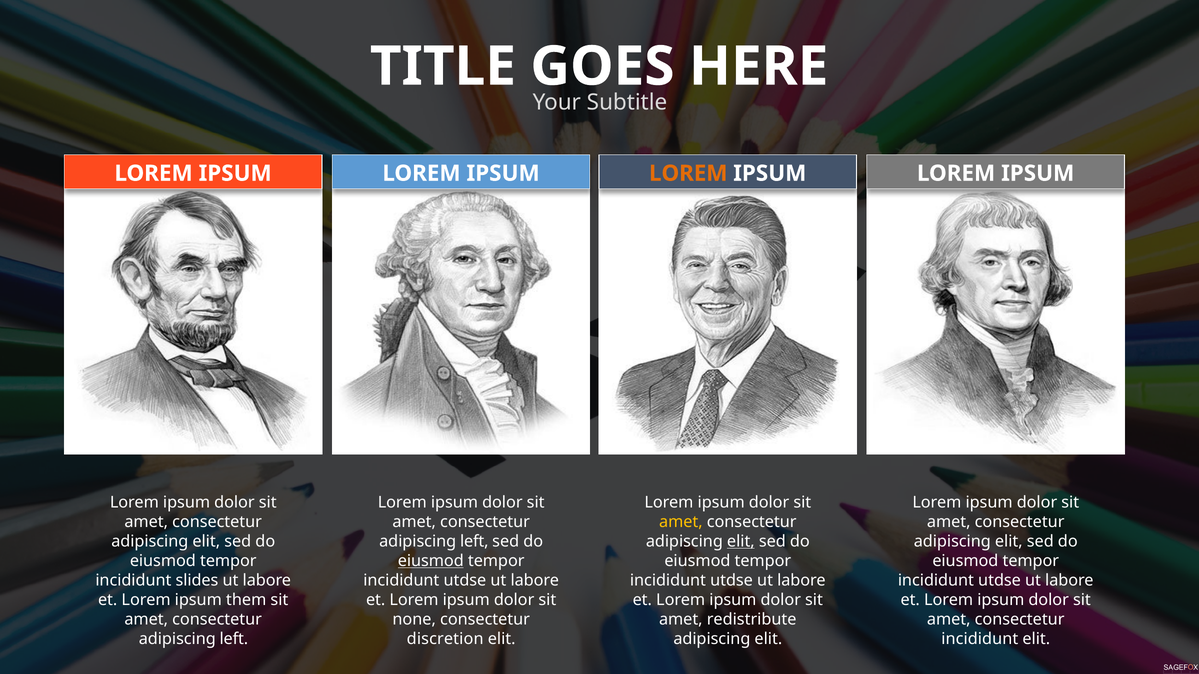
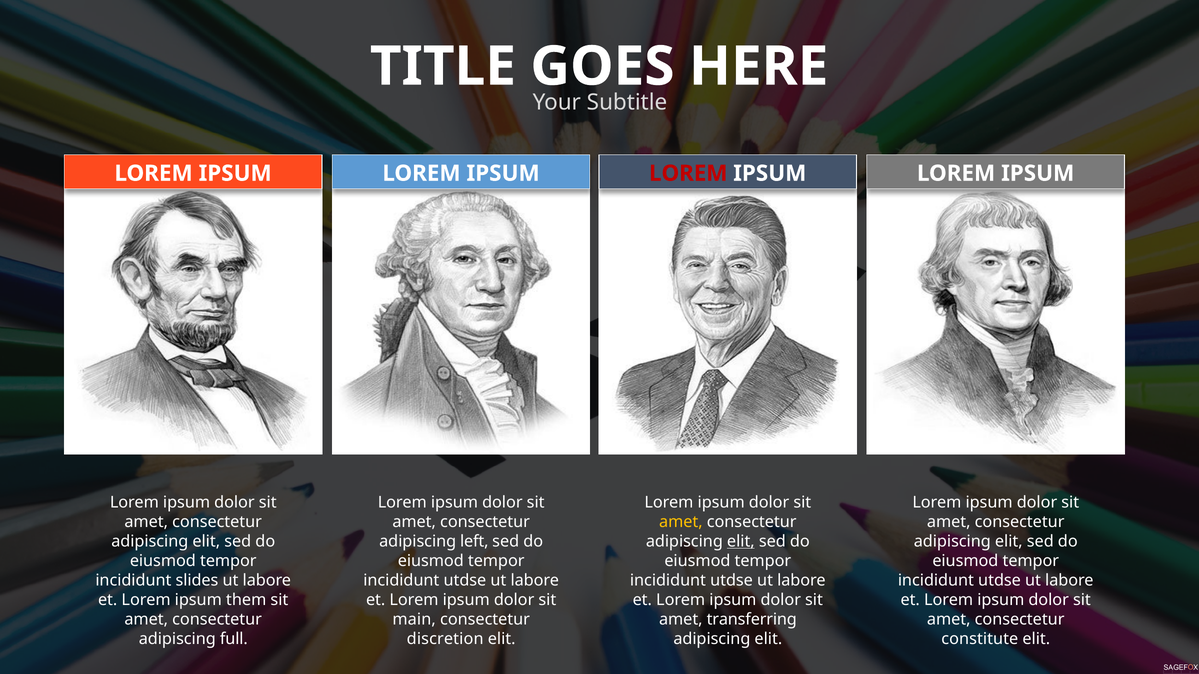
LOREM at (688, 173) colour: orange -> red
eiusmod at (431, 561) underline: present -> none
none: none -> main
redistribute: redistribute -> transferring
left at (234, 639): left -> full
incididunt at (980, 639): incididunt -> constitute
